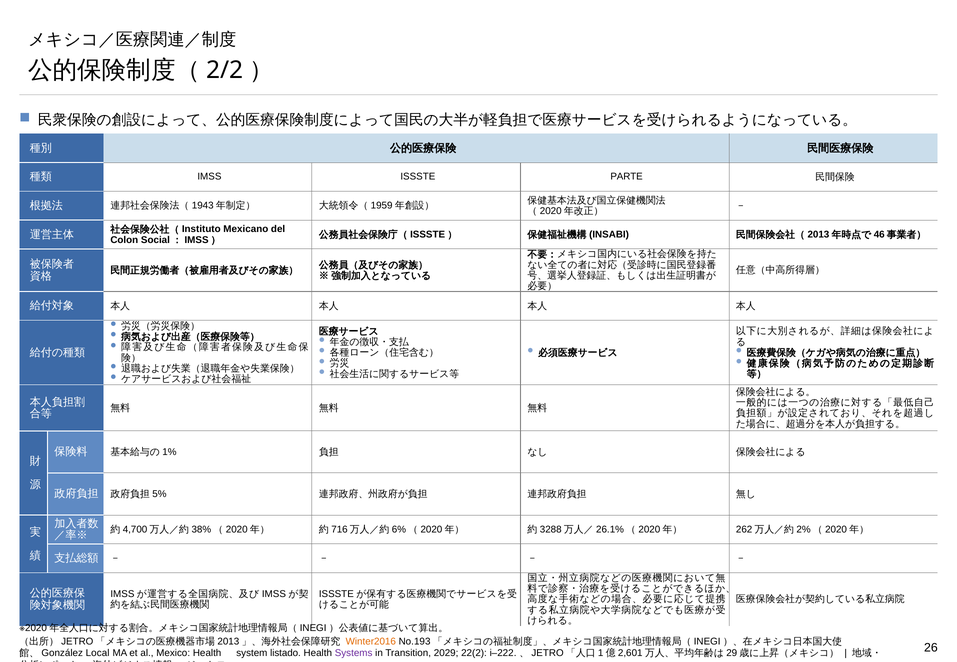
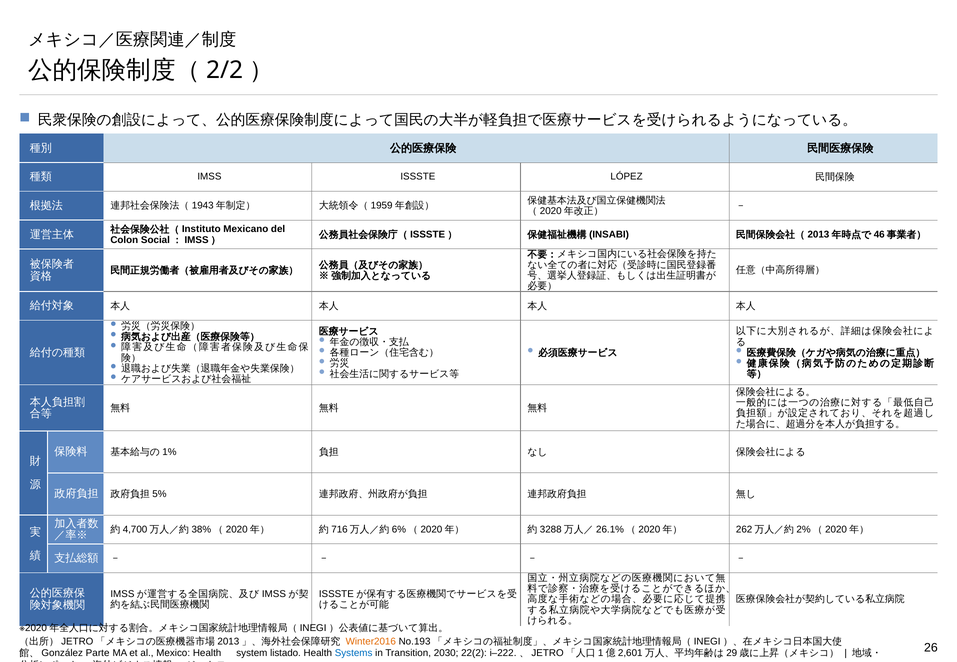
PARTE: PARTE -> LÓPEZ
Local: Local -> Parte
Systems colour: purple -> blue
2029: 2029 -> 2030
